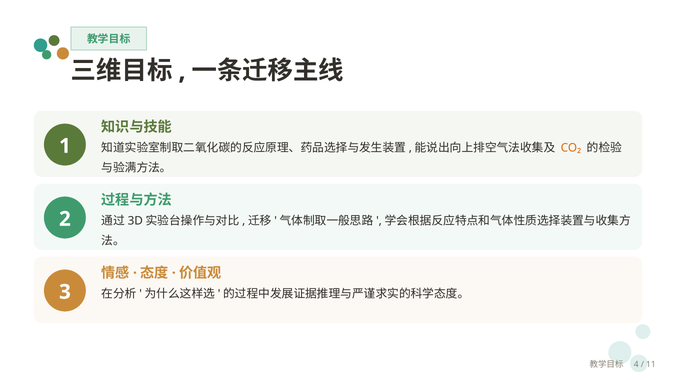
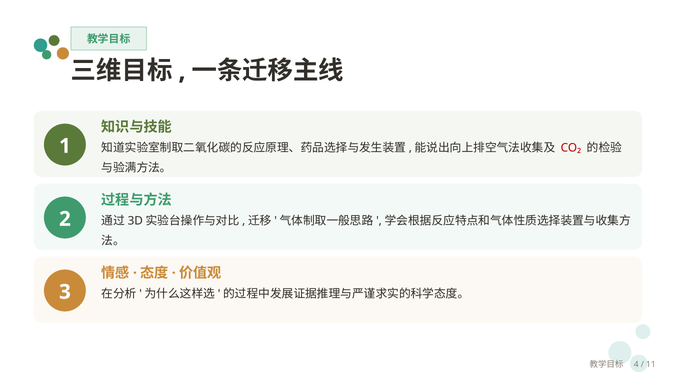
CO₂ colour: orange -> red
